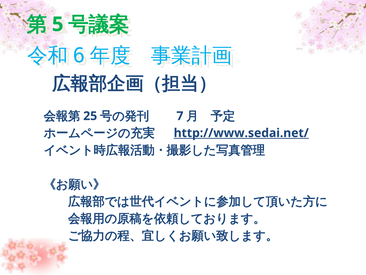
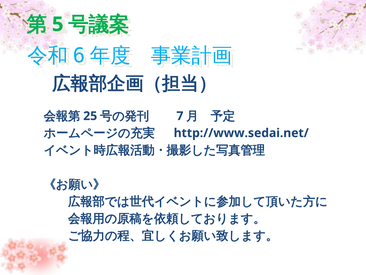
http://www.sedai.net/ underline: present -> none
